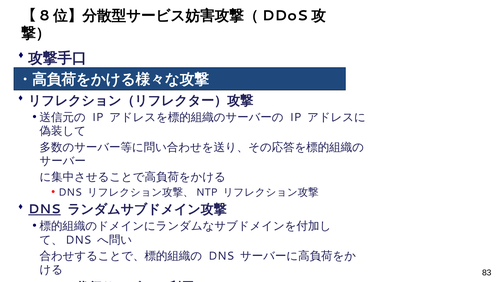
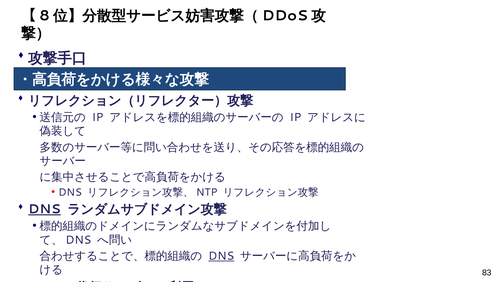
DNS at (221, 256) underline: none -> present
